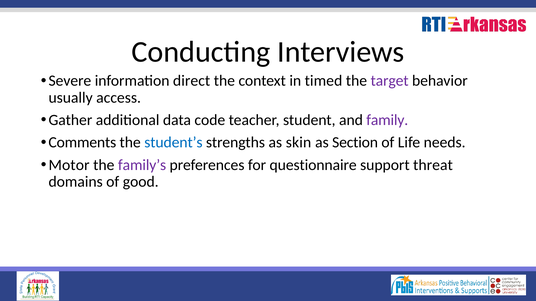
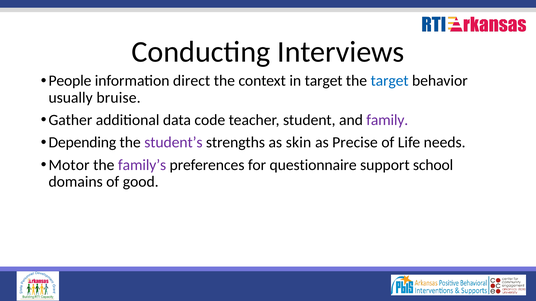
Severe: Severe -> People
in timed: timed -> target
target at (390, 81) colour: purple -> blue
access: access -> bruise
Comments: Comments -> Depending
student’s colour: blue -> purple
Section: Section -> Precise
threat: threat -> school
